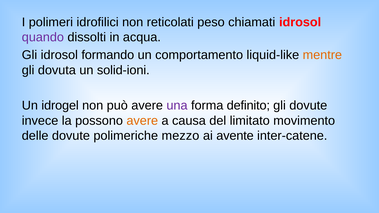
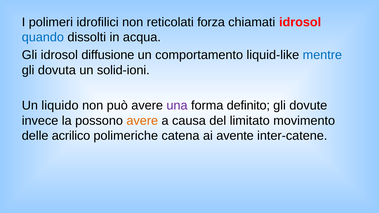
peso: peso -> forza
quando colour: purple -> blue
formando: formando -> diffusione
mentre colour: orange -> blue
idrogel: idrogel -> liquido
delle dovute: dovute -> acrilico
mezzo: mezzo -> catena
